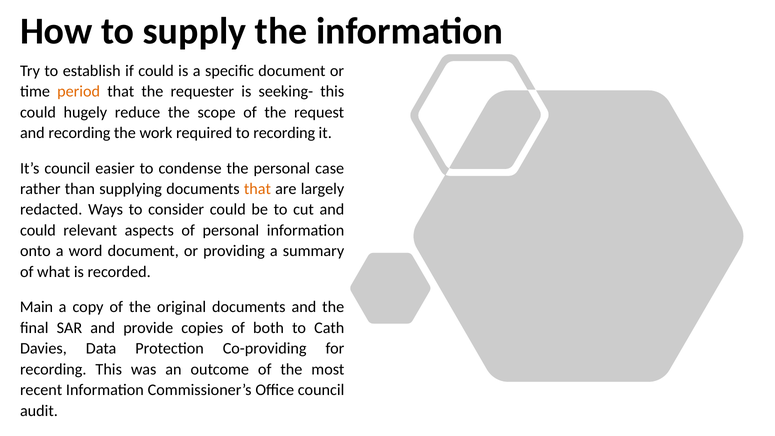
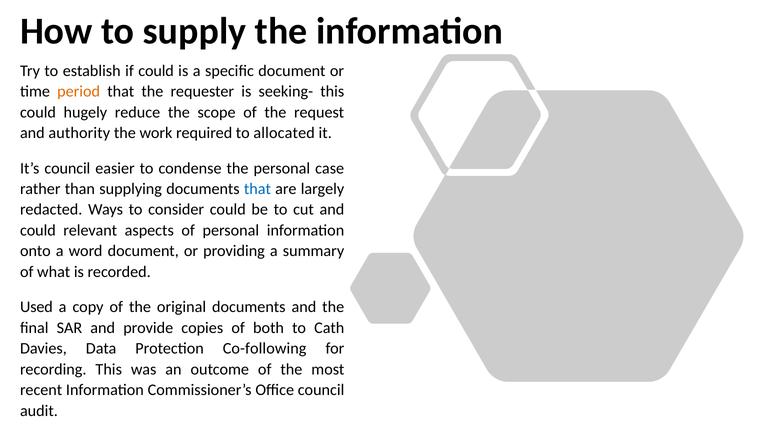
and recording: recording -> authority
to recording: recording -> allocated
that at (257, 189) colour: orange -> blue
Main: Main -> Used
Co-providing: Co-providing -> Co-following
